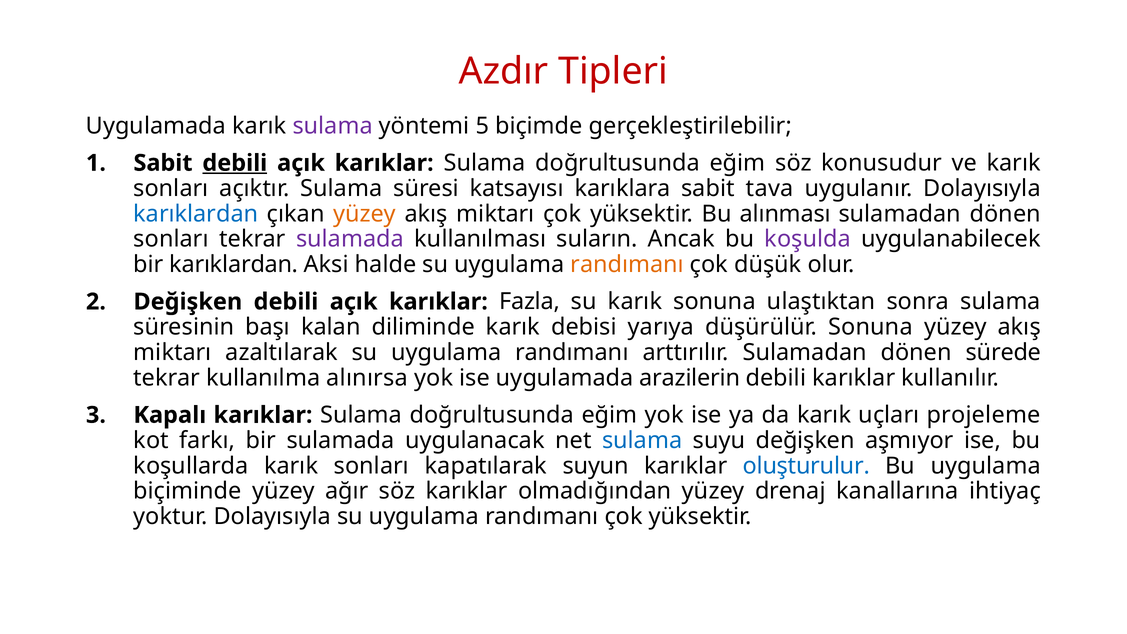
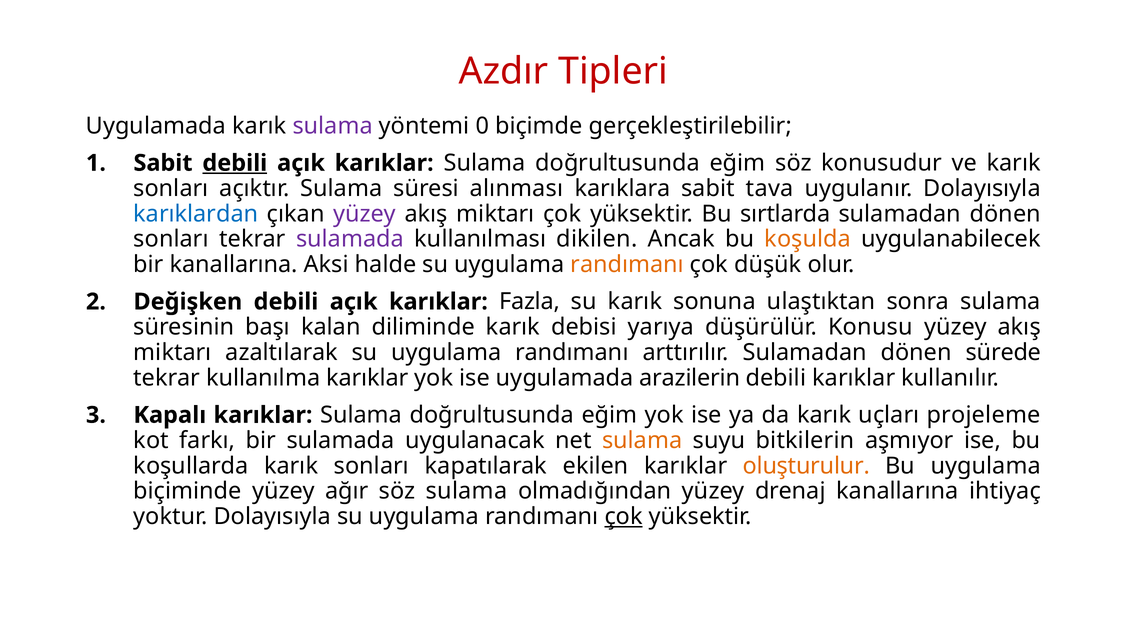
5: 5 -> 0
katsayısı: katsayısı -> alınması
yüzey at (365, 214) colour: orange -> purple
alınması: alınması -> sırtlarda
suların: suların -> dikilen
koşulda colour: purple -> orange
bir karıklardan: karıklardan -> kanallarına
düşürülür Sonuna: Sonuna -> Konusu
kullanılma alınırsa: alınırsa -> karıklar
sulama at (642, 440) colour: blue -> orange
suyu değişken: değişken -> bitkilerin
suyun: suyun -> ekilen
oluşturulur colour: blue -> orange
söz karıklar: karıklar -> sulama
çok at (624, 517) underline: none -> present
